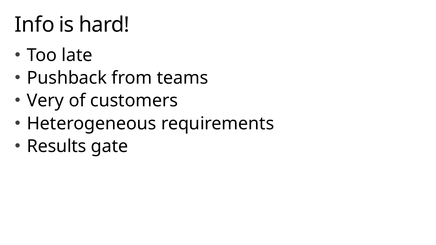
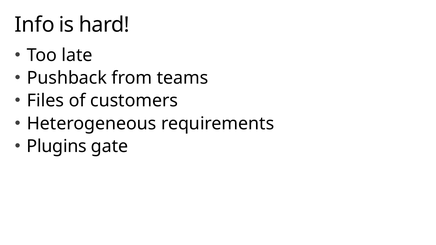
Very: Very -> Files
Results: Results -> Plugins
